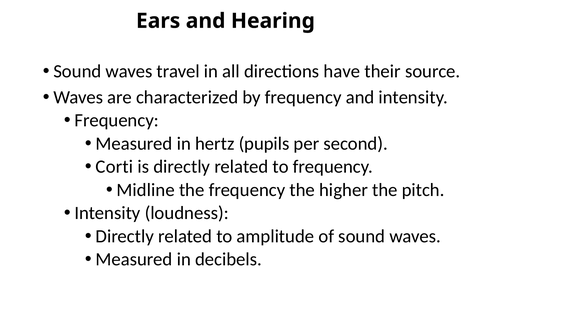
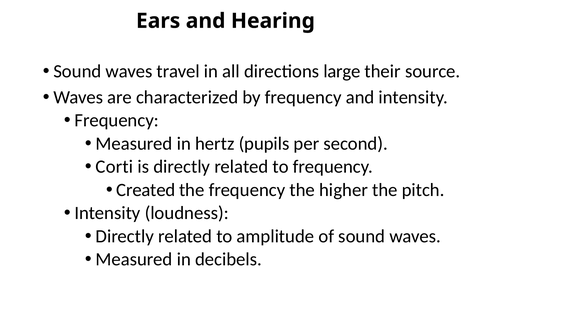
have: have -> large
Midline: Midline -> Created
